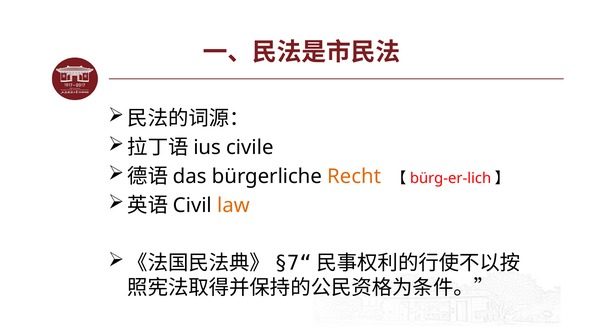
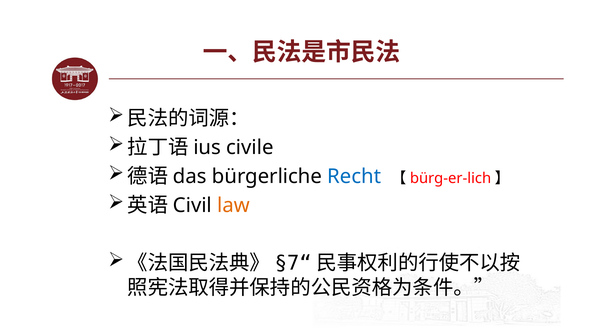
Recht colour: orange -> blue
